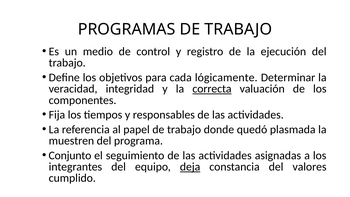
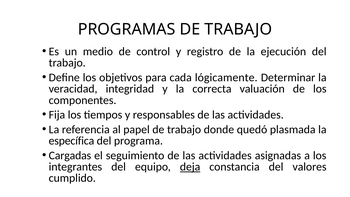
correcta underline: present -> none
muestren: muestren -> específica
Conjunto: Conjunto -> Cargadas
